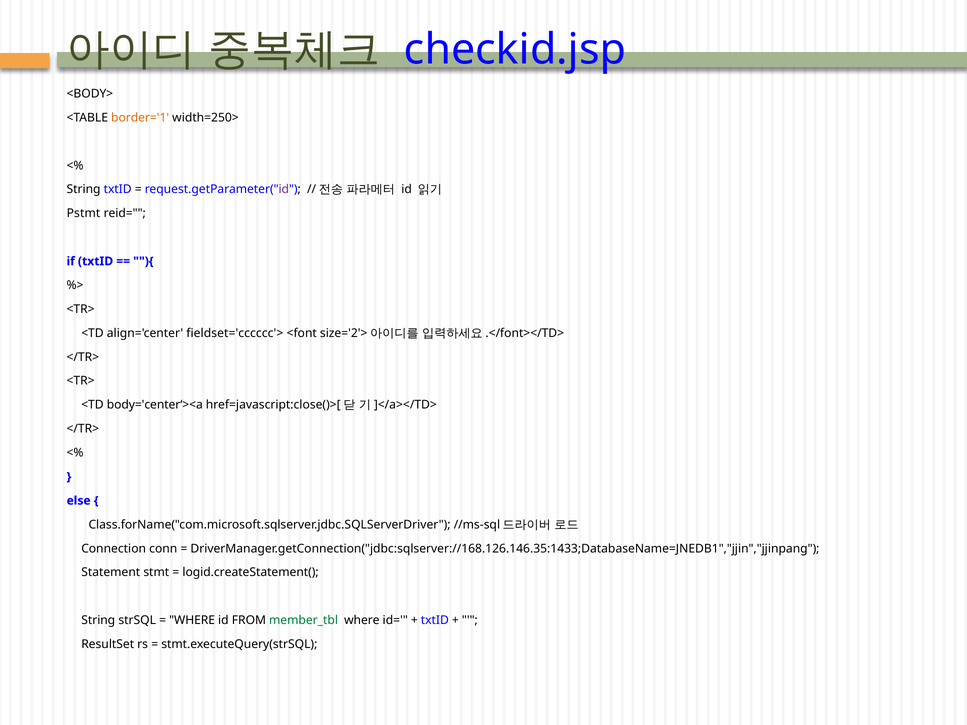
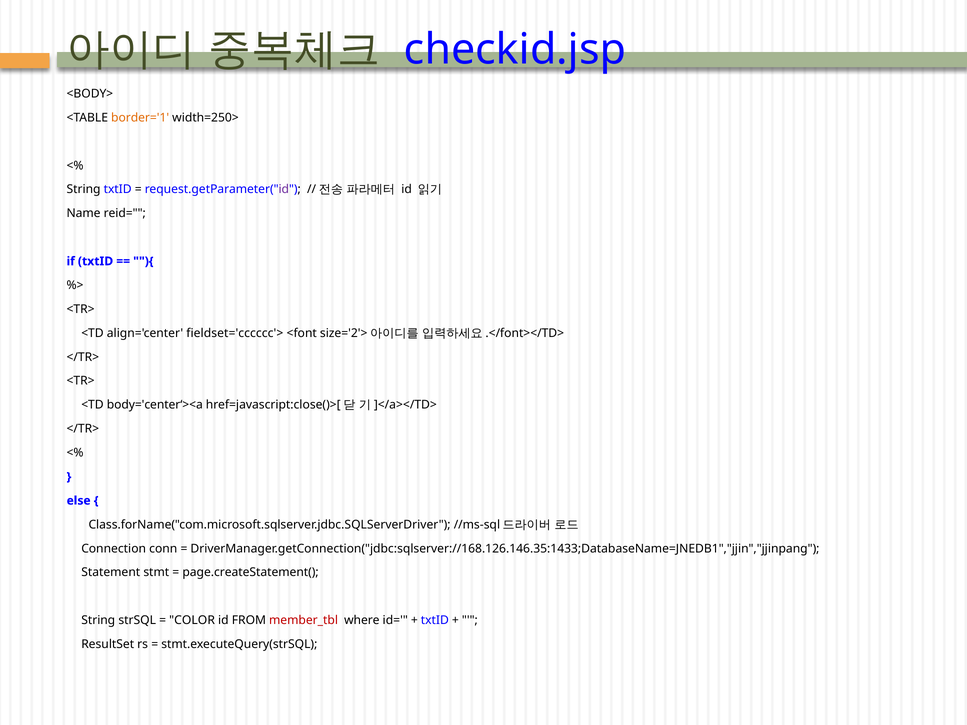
Pstmt: Pstmt -> Name
logid.createStatement(: logid.createStatement( -> page.createStatement(
WHERE at (192, 621): WHERE -> COLOR
member_tbl colour: green -> red
